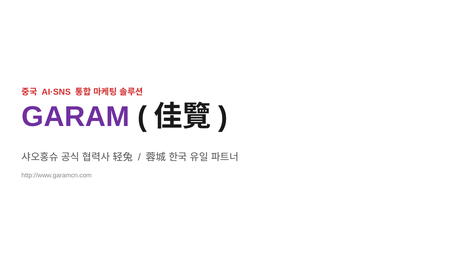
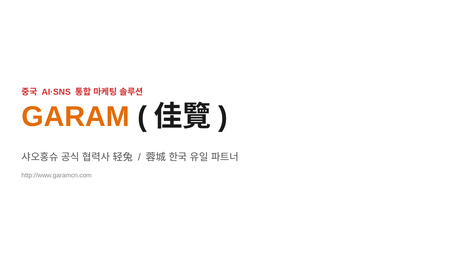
GARAM colour: purple -> orange
